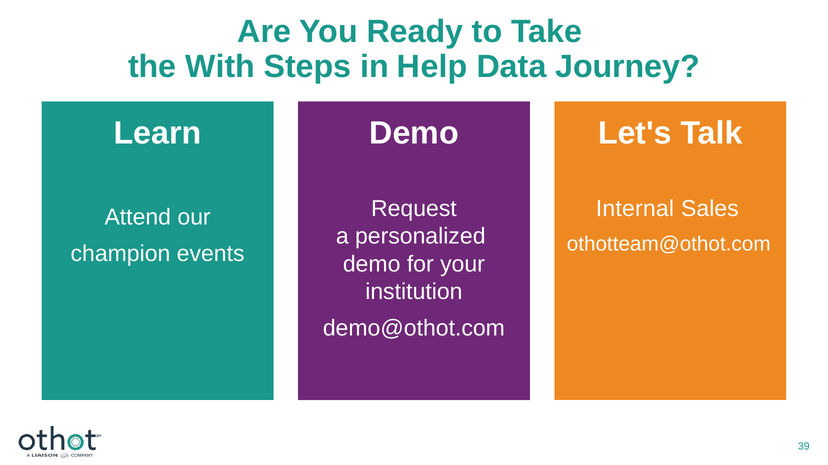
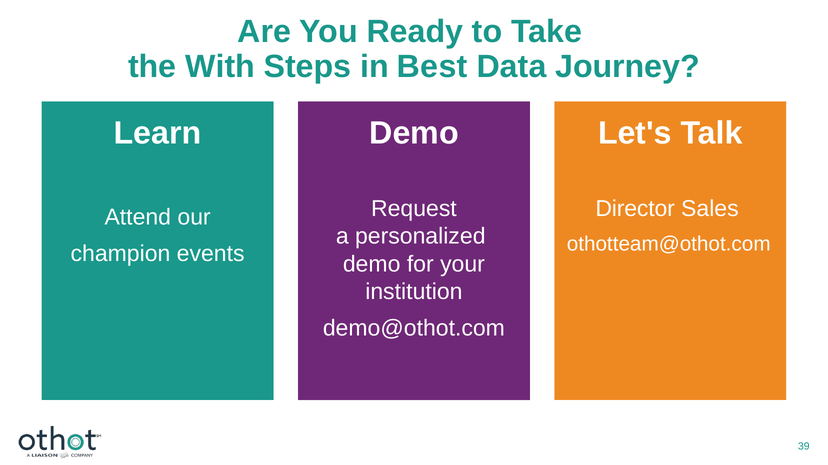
Help: Help -> Best
Internal: Internal -> Director
